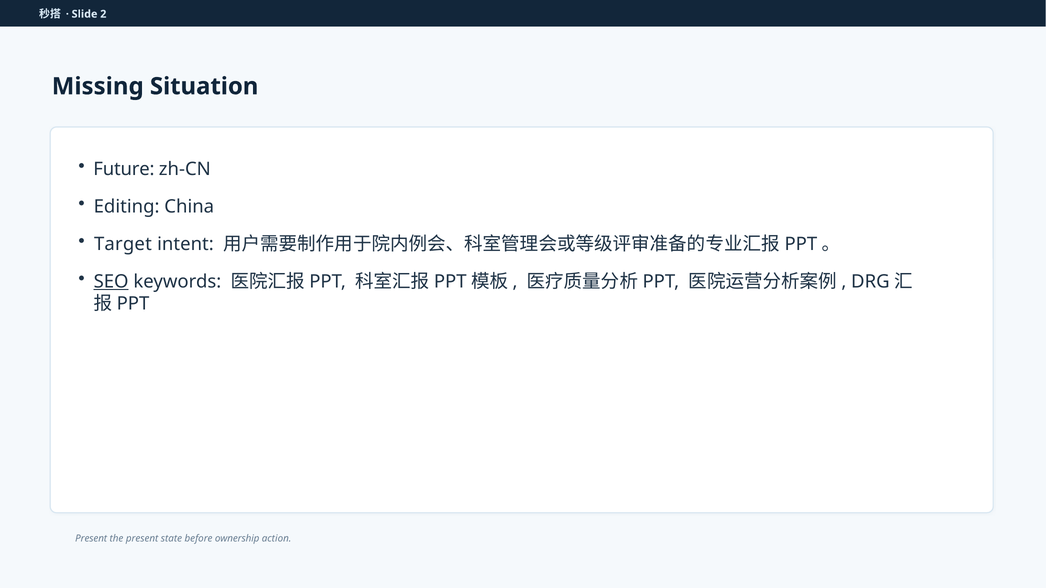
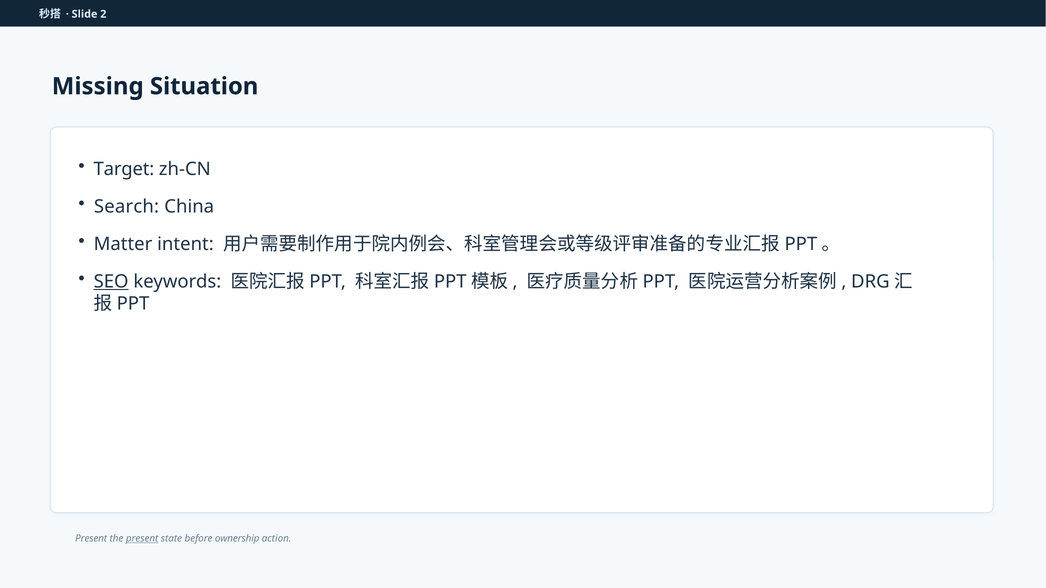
Future: Future -> Target
Editing: Editing -> Search
Target: Target -> Matter
present at (142, 539) underline: none -> present
